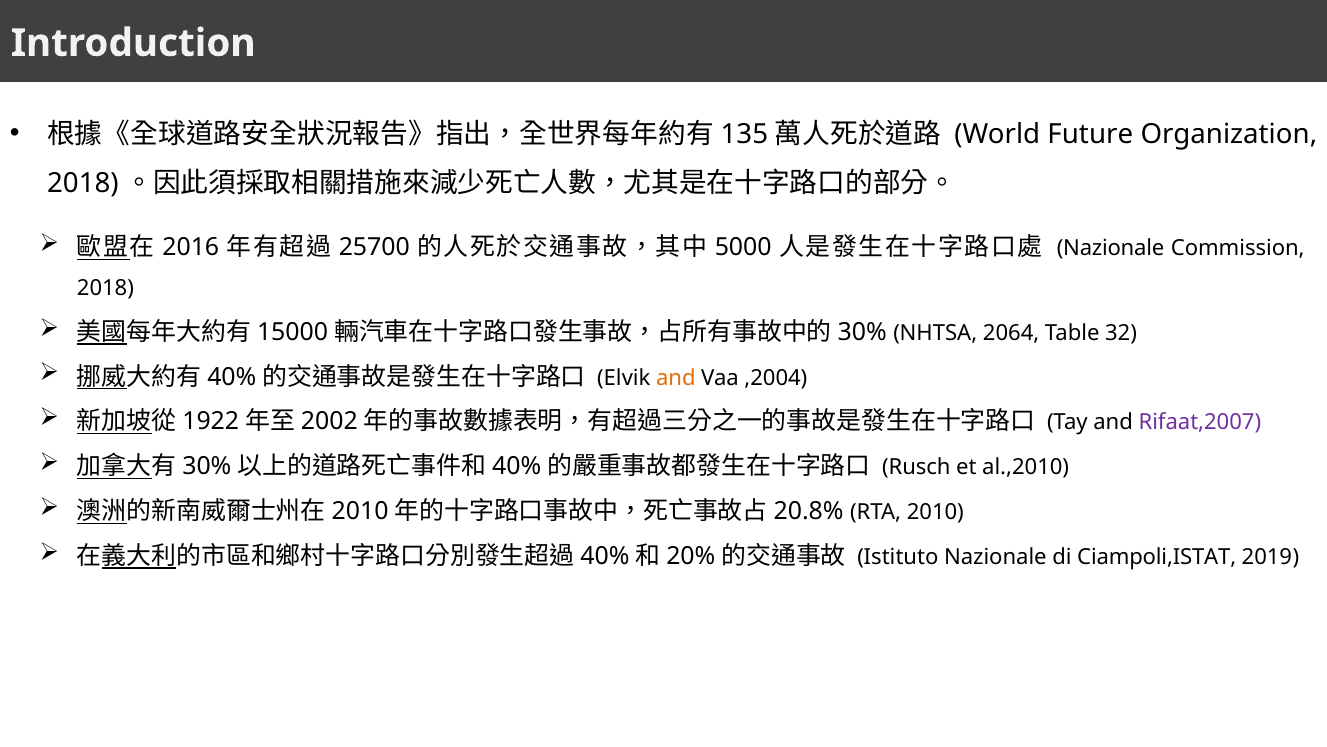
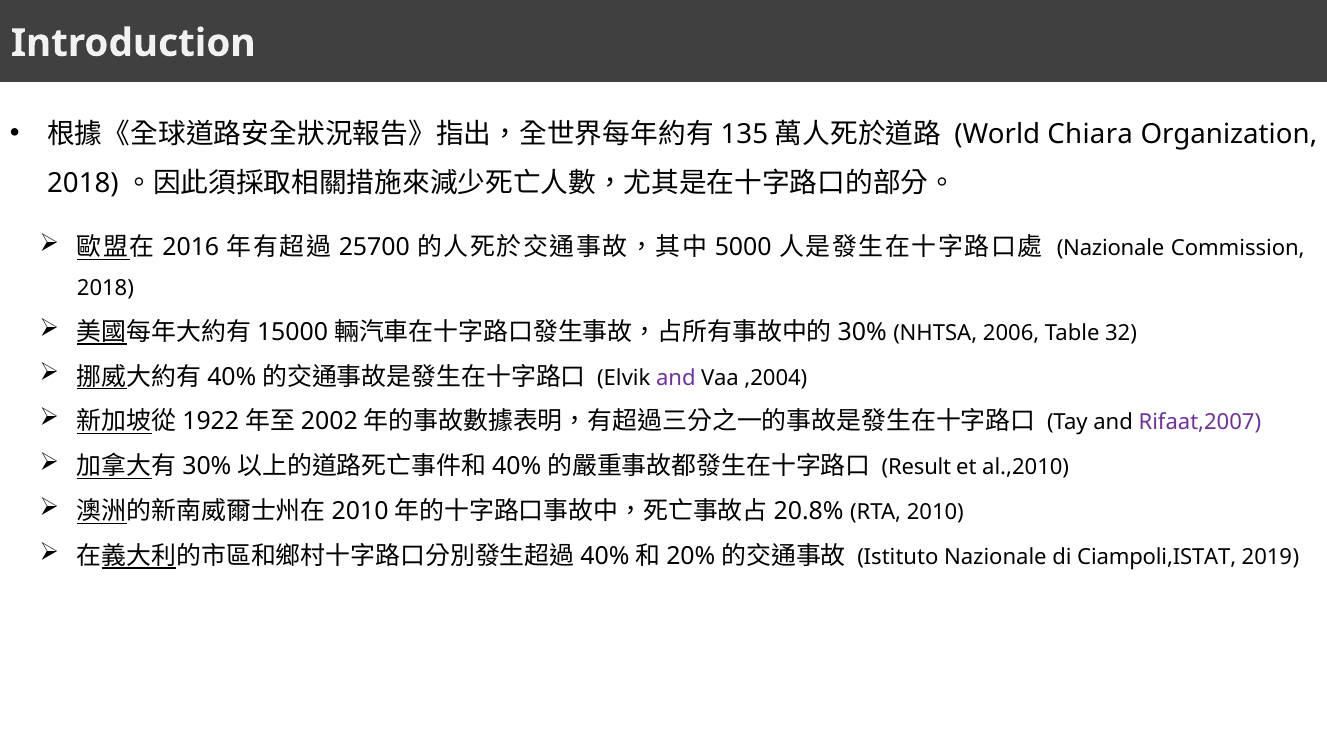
Future: Future -> Chiara
2064: 2064 -> 2006
and at (676, 377) colour: orange -> purple
Rusch: Rusch -> Result
